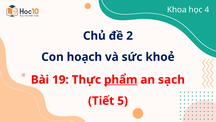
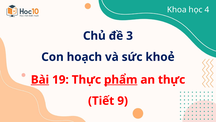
2: 2 -> 3
Bài underline: none -> present
an sạch: sạch -> thực
5: 5 -> 9
